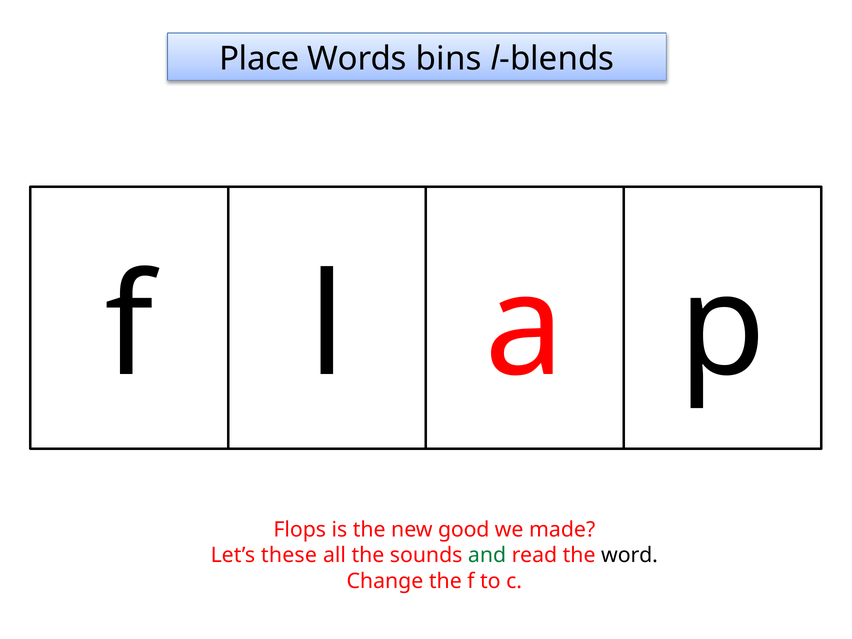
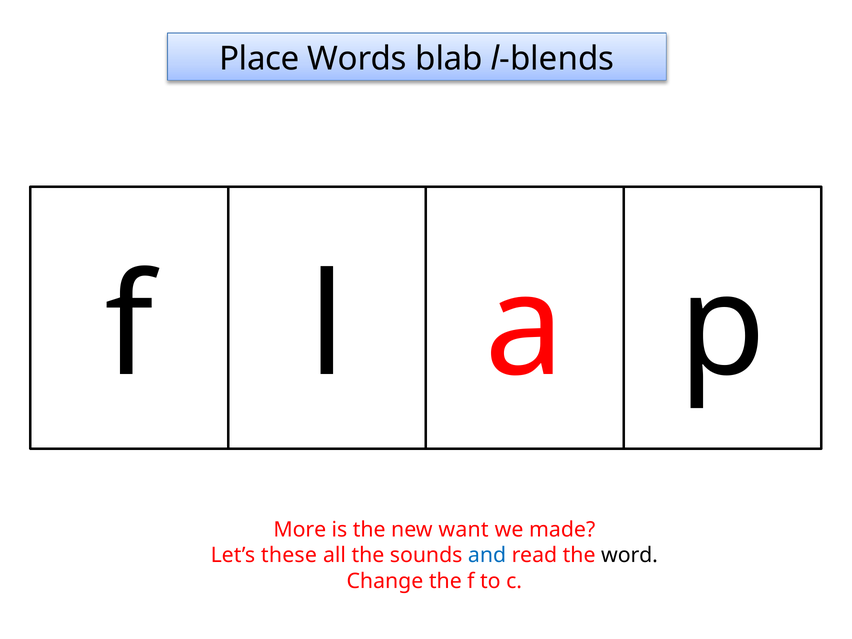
bins: bins -> blab
Flops: Flops -> More
good: good -> want
and colour: green -> blue
